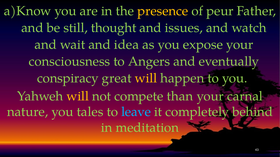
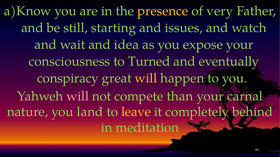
peur: peur -> very
thought: thought -> starting
Angers: Angers -> Turned
will at (78, 96) colour: yellow -> pink
tales: tales -> land
leave colour: light blue -> yellow
